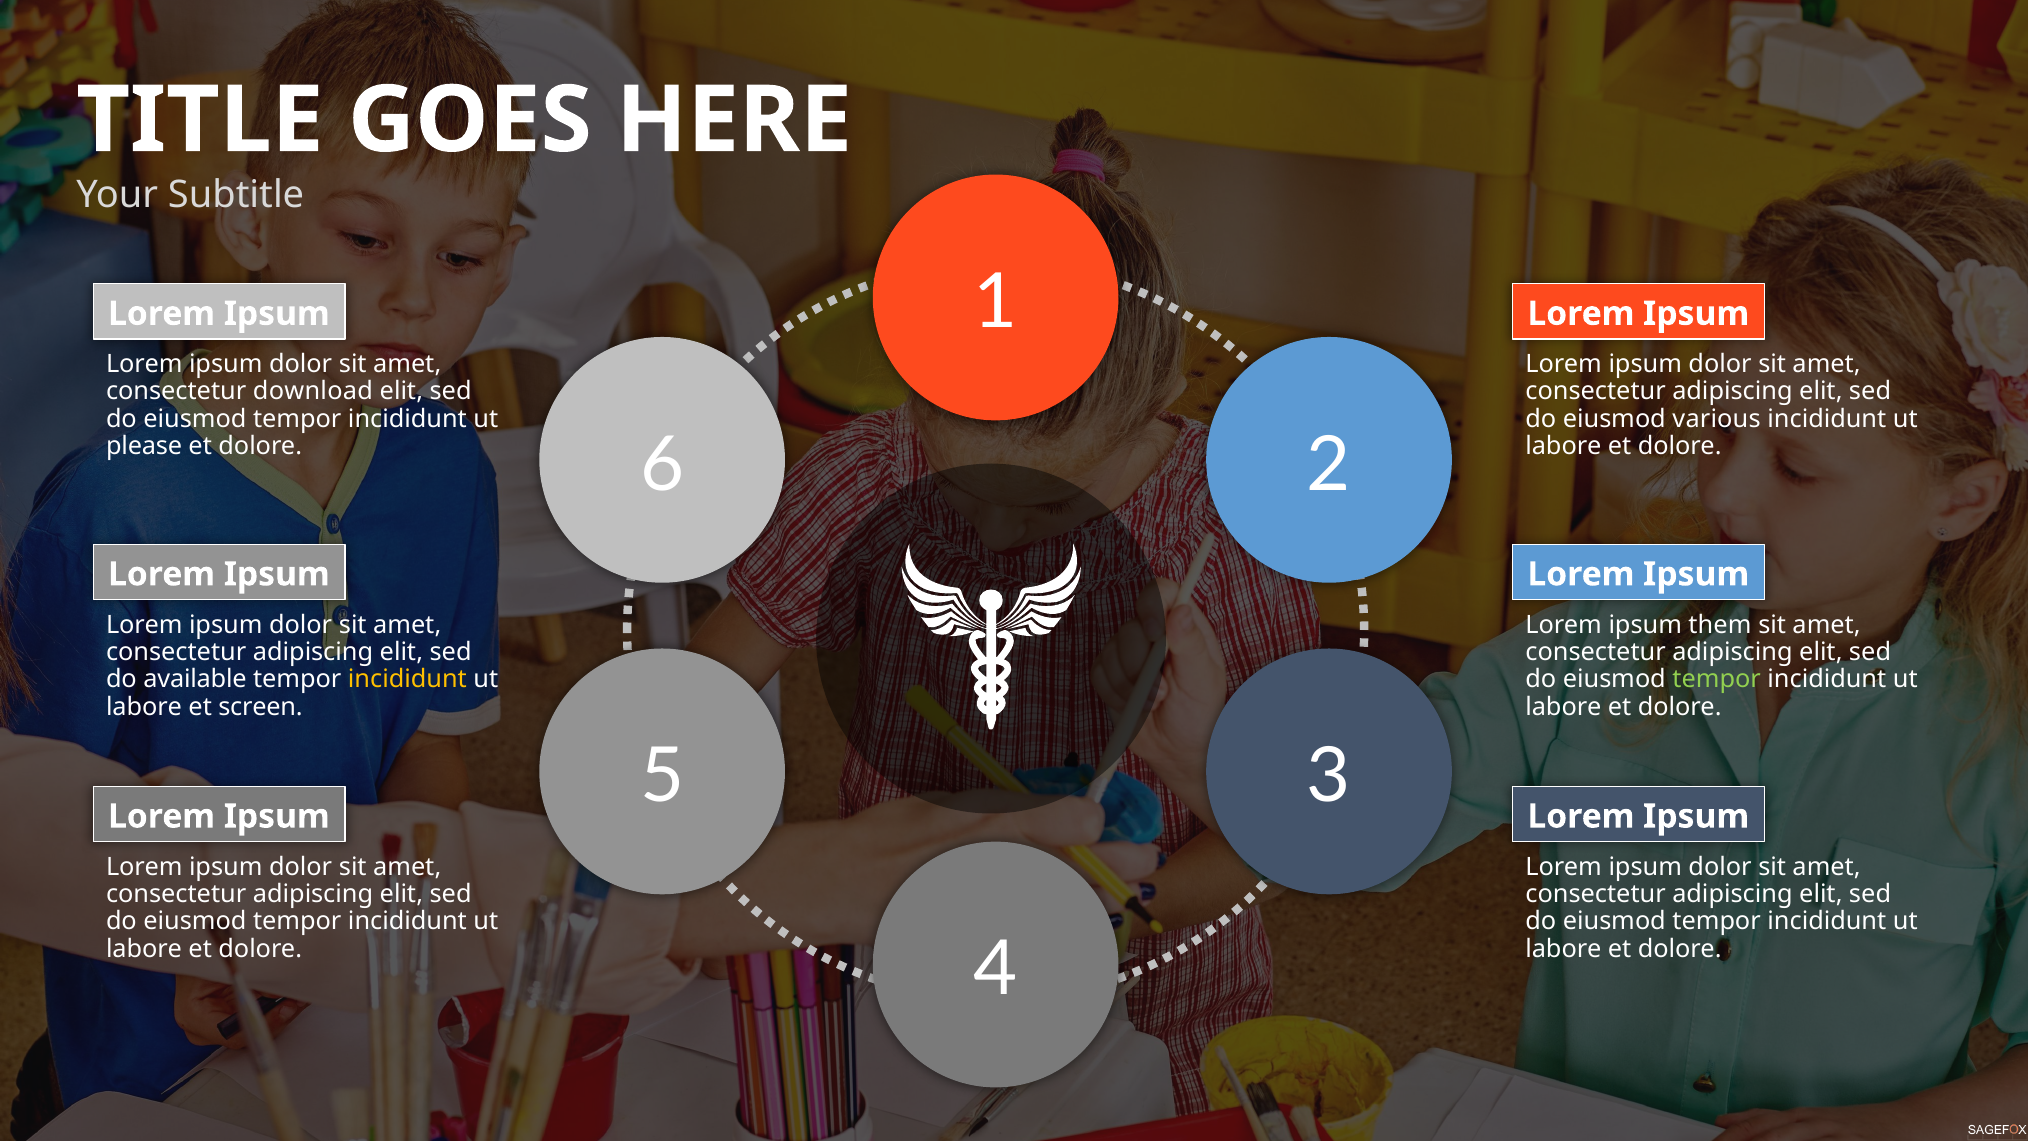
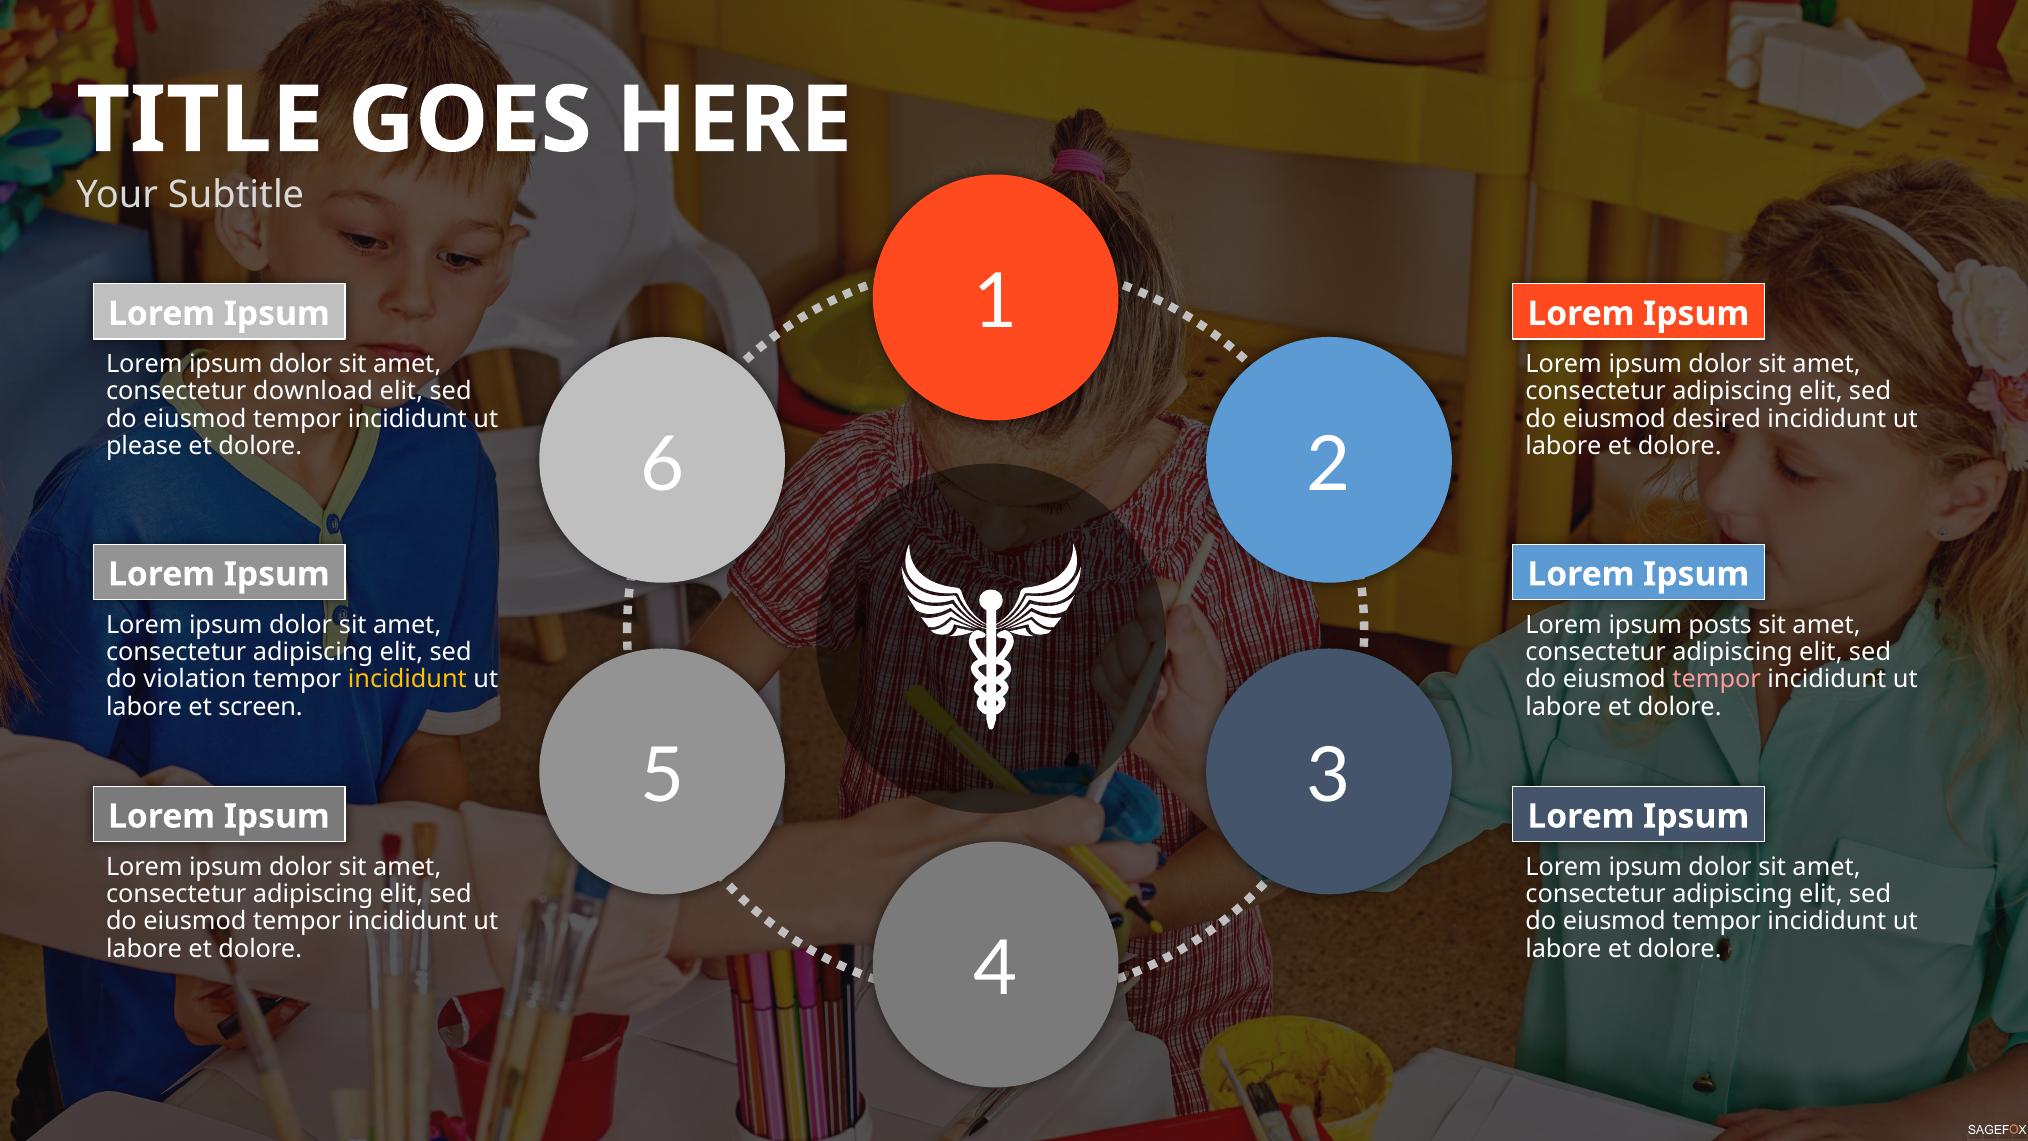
various: various -> desired
them: them -> posts
available: available -> violation
tempor at (1717, 679) colour: light green -> pink
